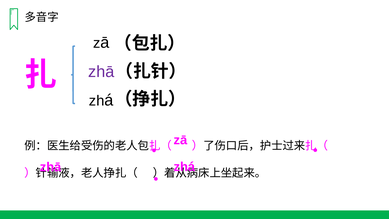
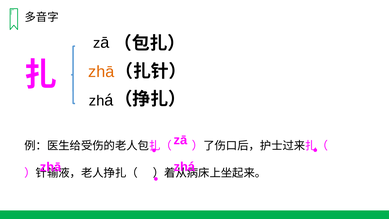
zhā at (101, 72) colour: purple -> orange
